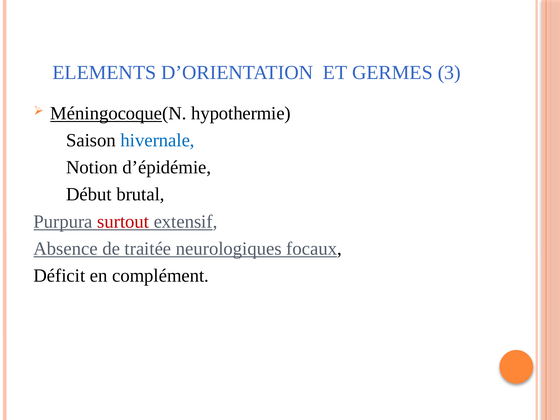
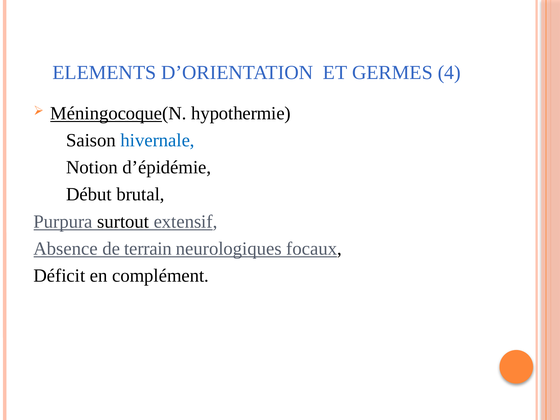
3: 3 -> 4
surtout colour: red -> black
traitée: traitée -> terrain
